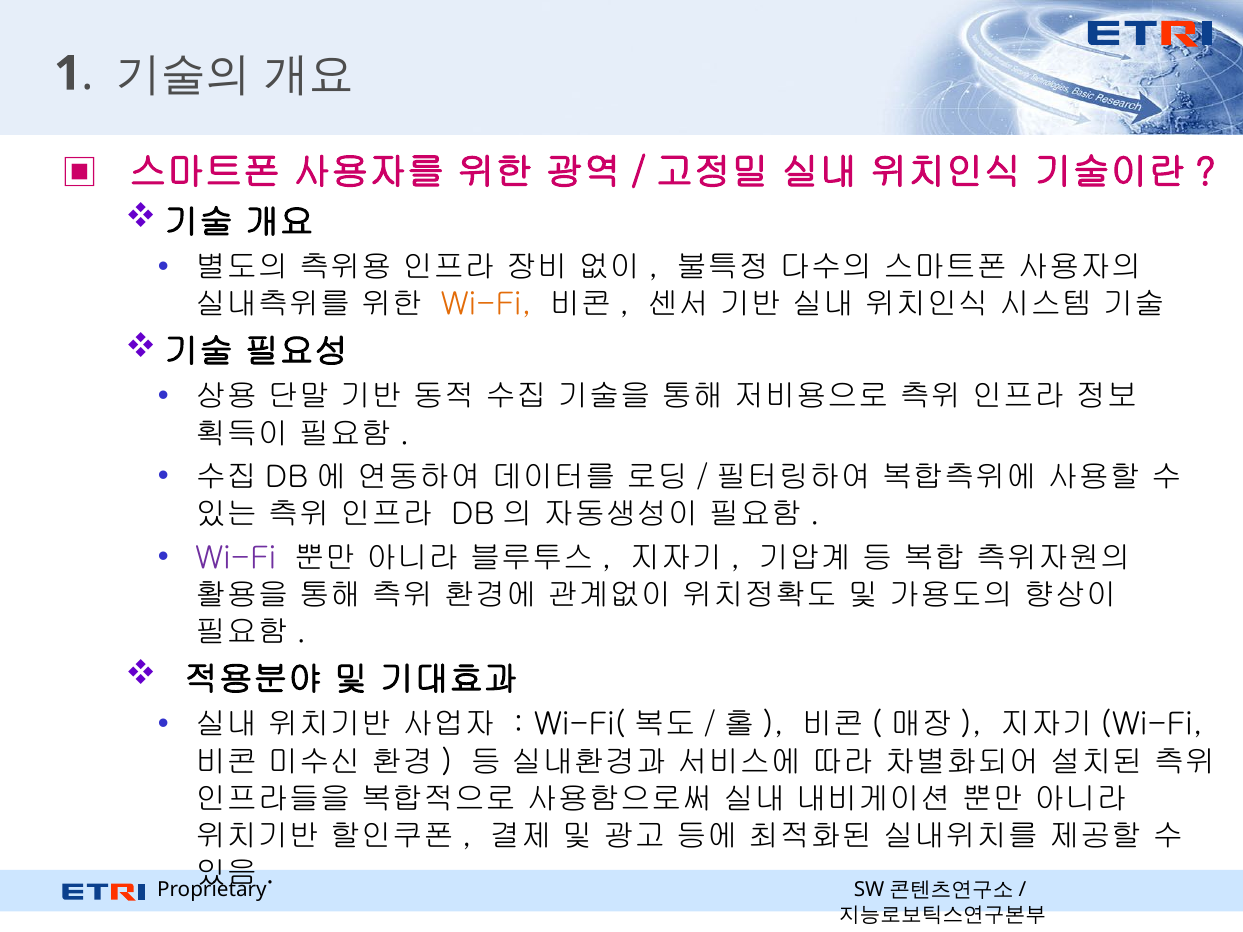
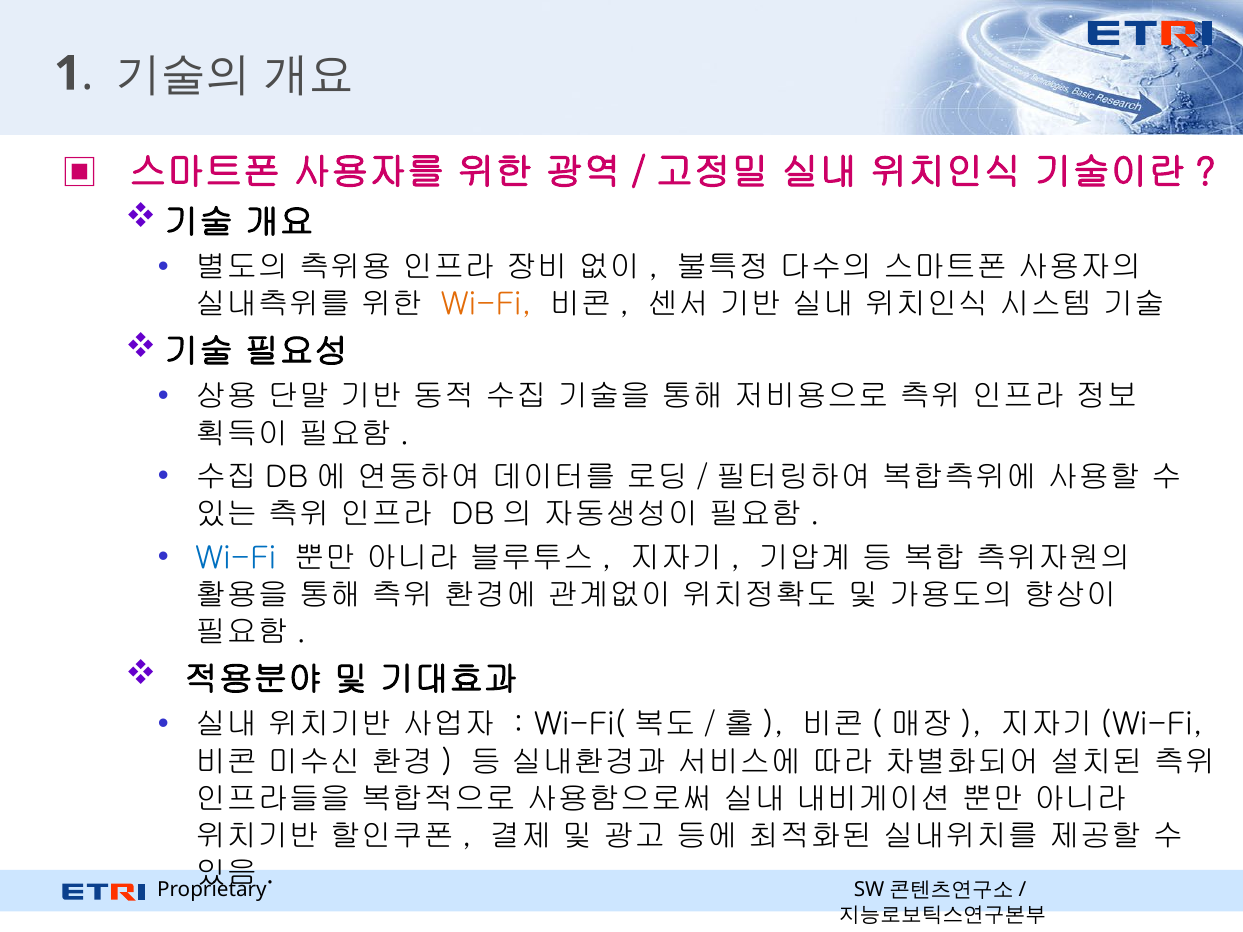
Wi-Fi at (236, 558) colour: purple -> blue
